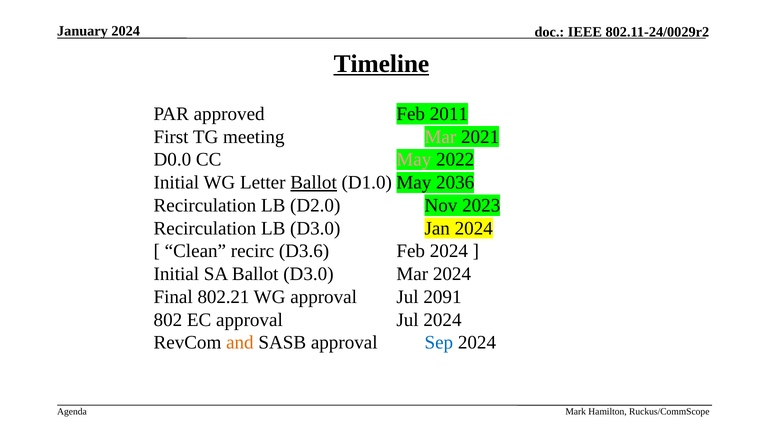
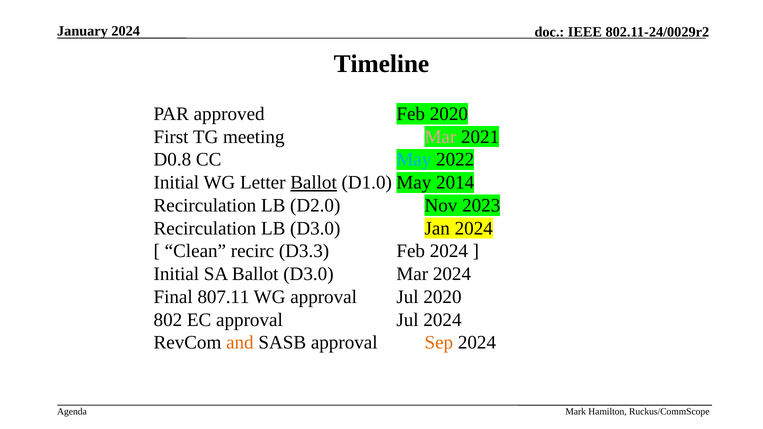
Timeline underline: present -> none
Feb 2011: 2011 -> 2020
D0.0: D0.0 -> D0.8
May colour: pink -> light blue
2036: 2036 -> 2014
D3.6: D3.6 -> D3.3
802.21: 802.21 -> 807.11
Jul 2091: 2091 -> 2020
Sep colour: blue -> orange
